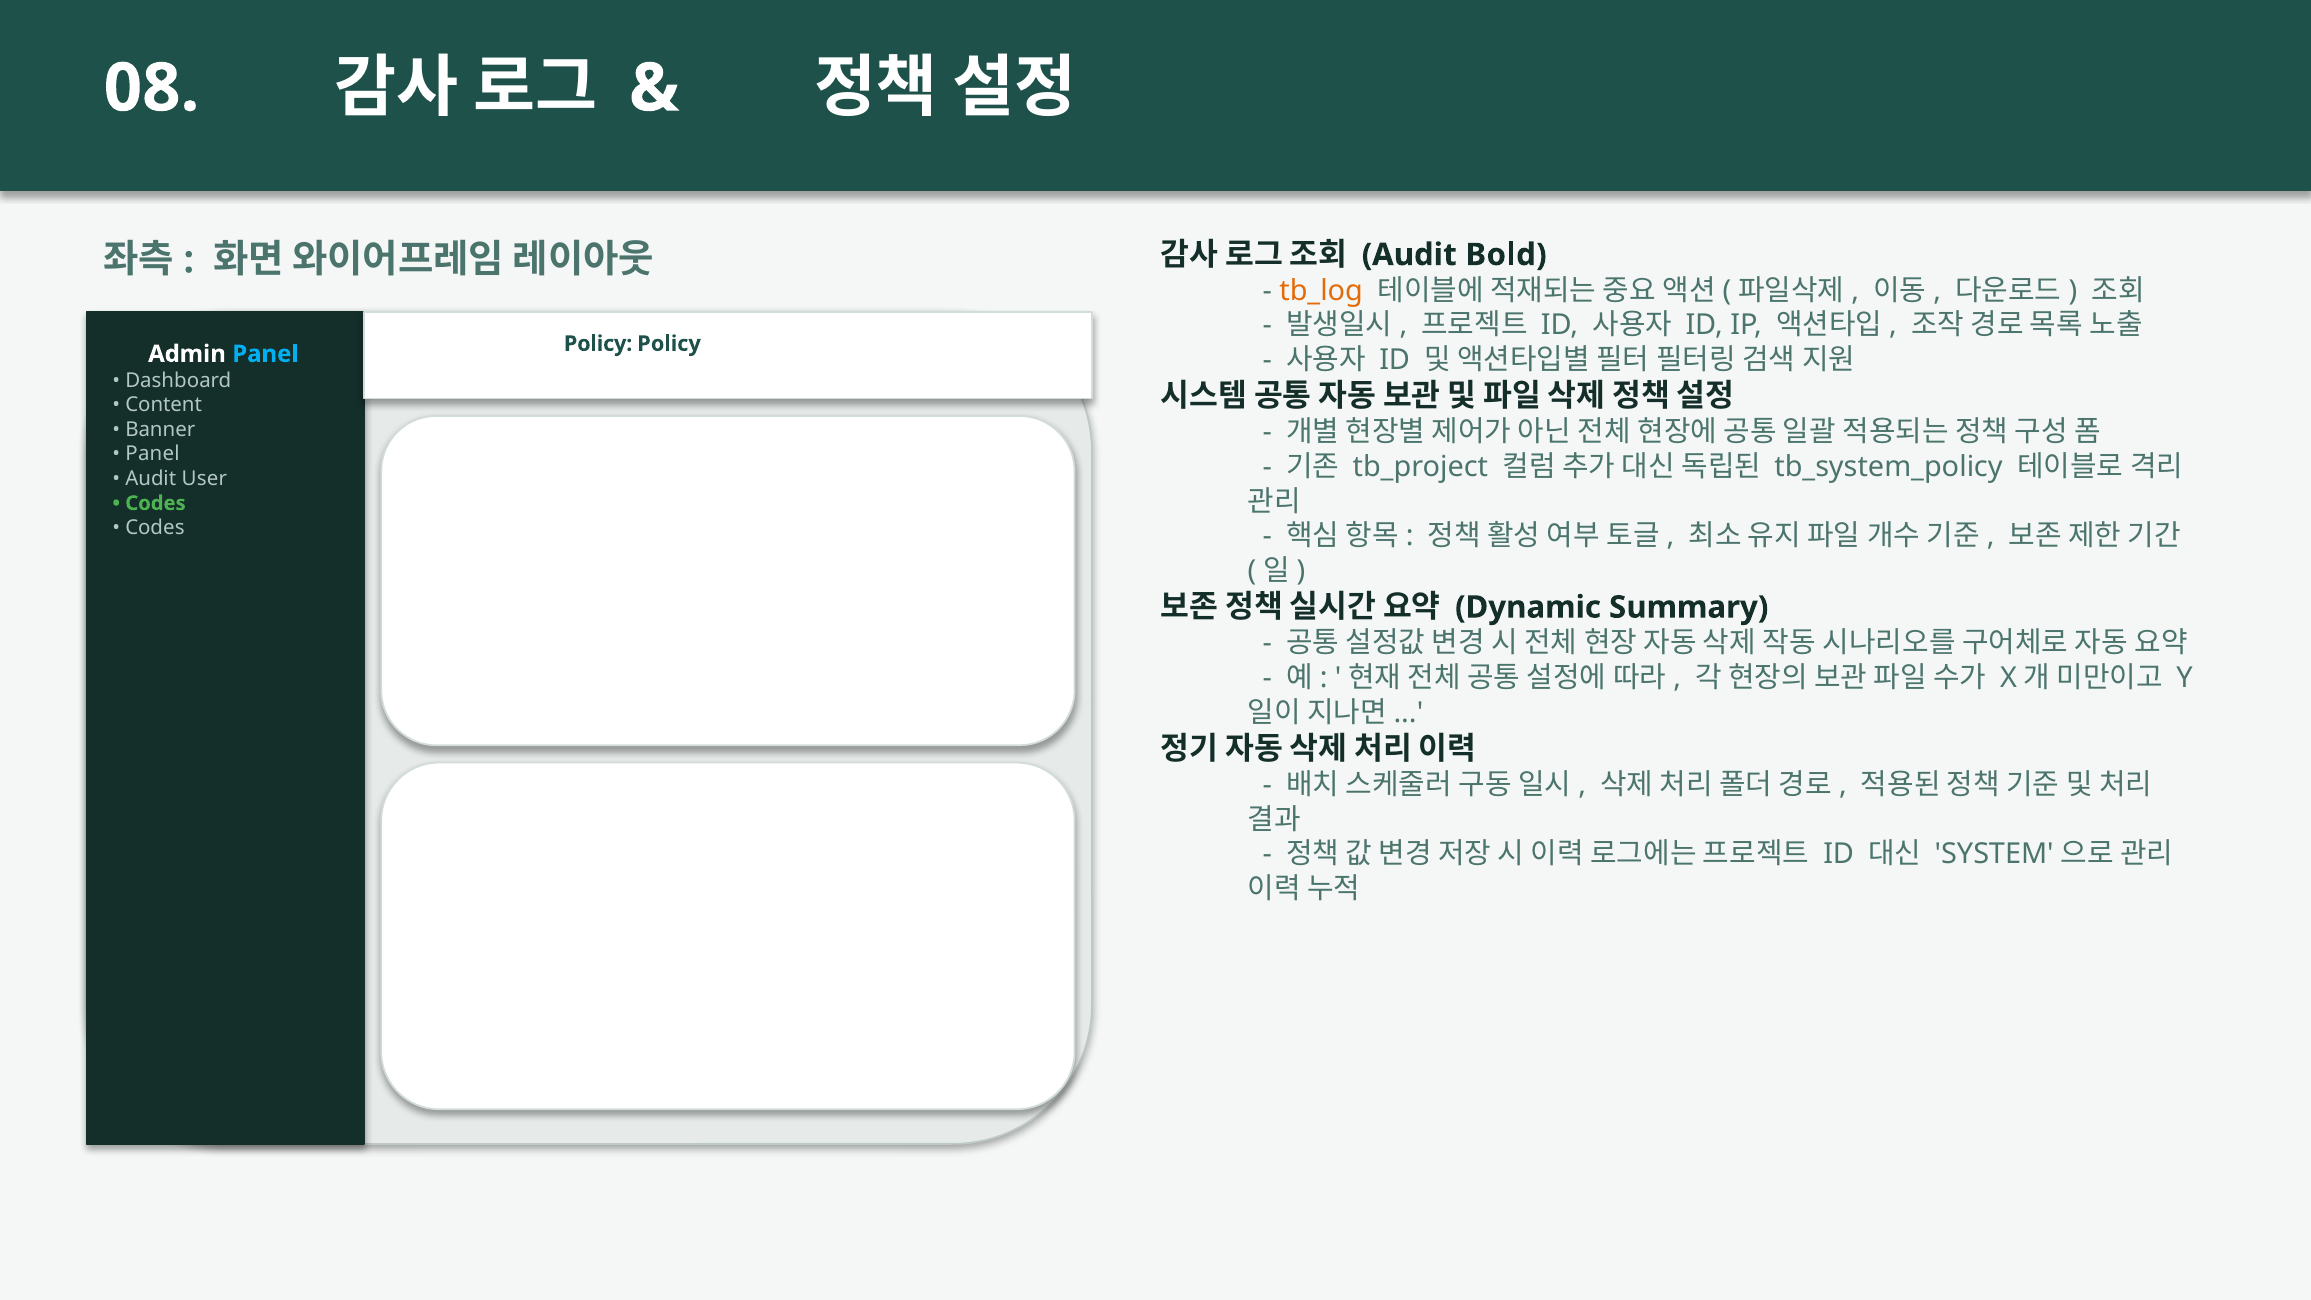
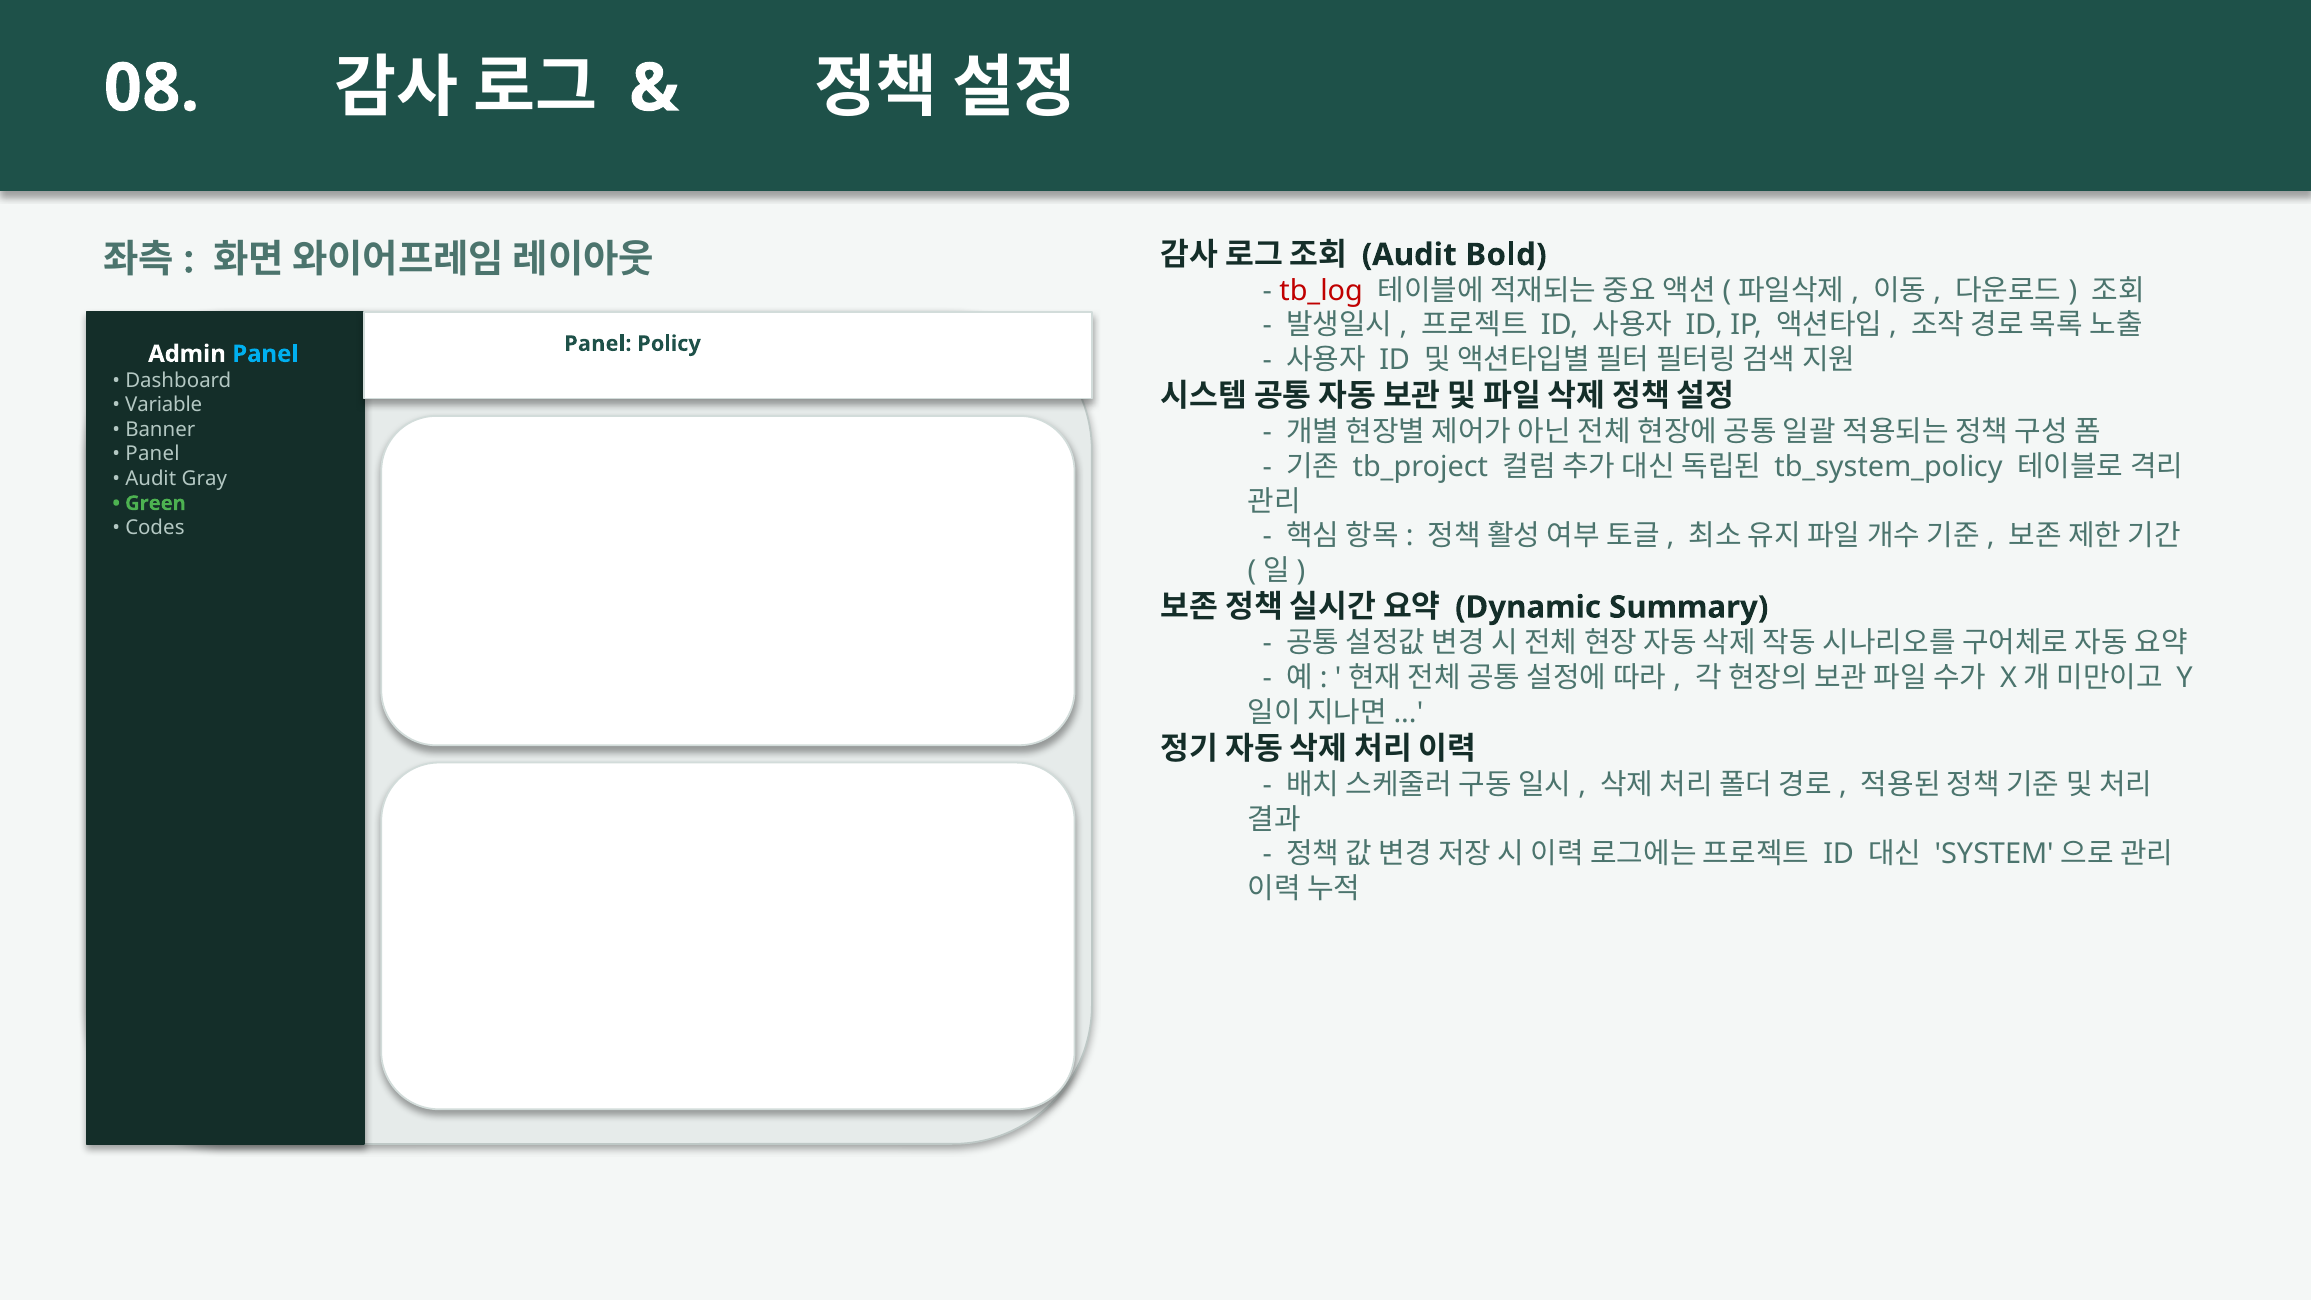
tb_log colour: orange -> red
Policy at (598, 344): Policy -> Panel
Content: Content -> Variable
User: User -> Gray
Codes at (155, 503): Codes -> Green
